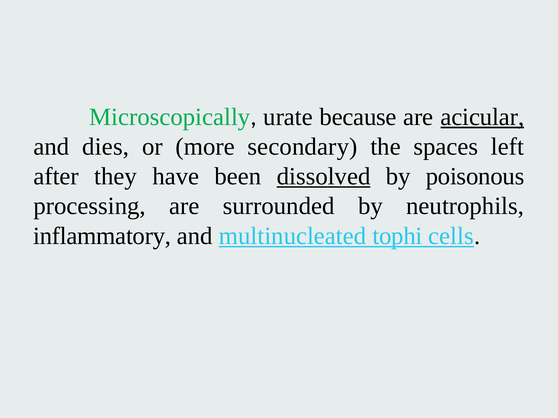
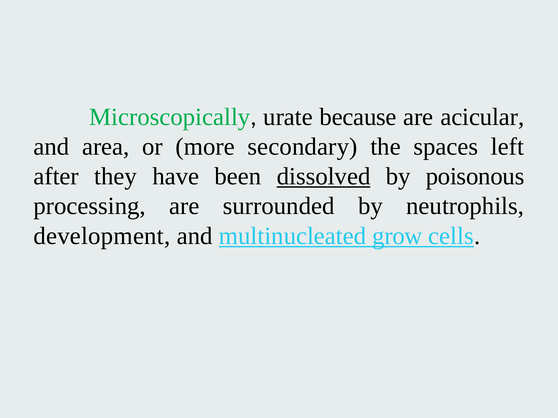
acicular underline: present -> none
dies: dies -> area
inflammatory: inflammatory -> development
tophi: tophi -> grow
